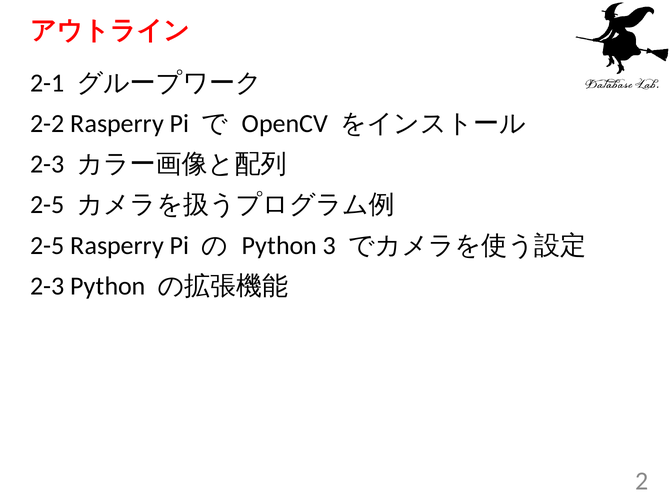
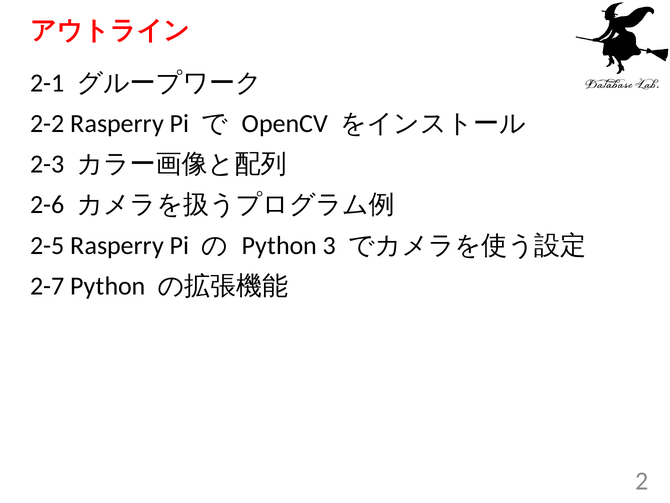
2-5 at (47, 205): 2-5 -> 2-6
2-3 at (47, 286): 2-3 -> 2-7
